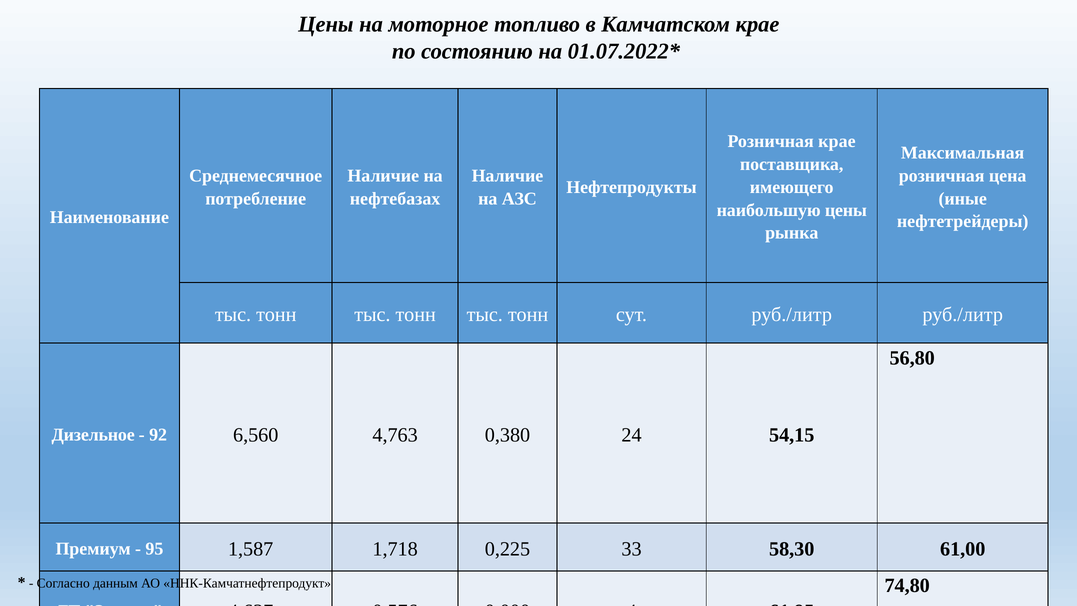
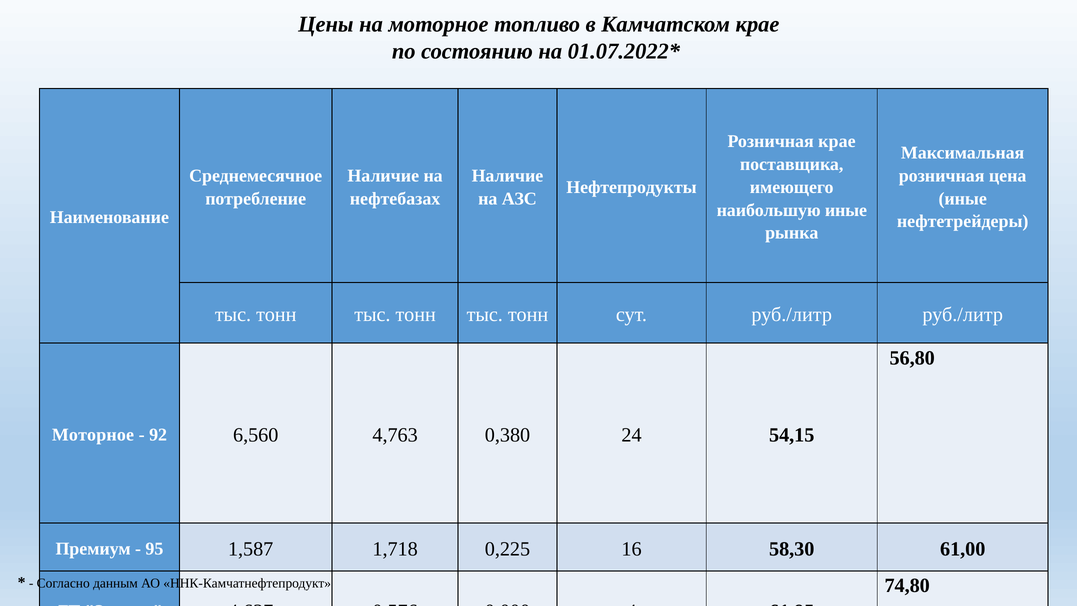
наибольшую цены: цены -> иные
Дизельное at (93, 435): Дизельное -> Моторное
33: 33 -> 16
